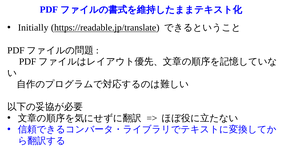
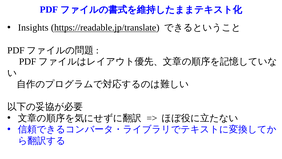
Initially: Initially -> Insights
